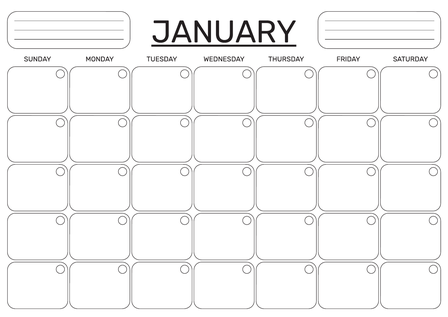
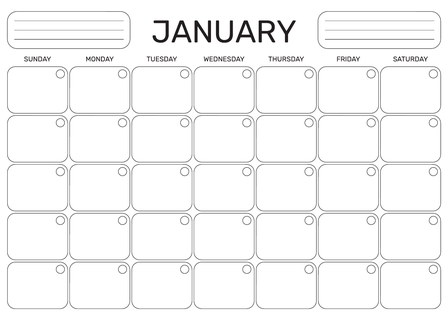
JANUARY underline: present -> none
